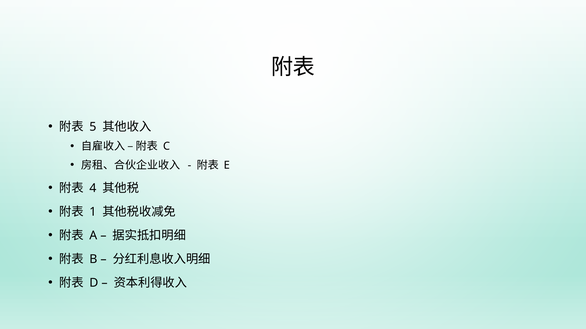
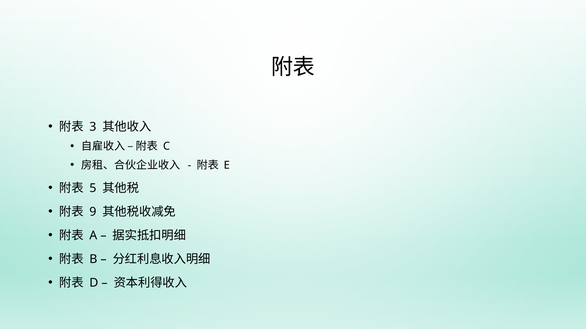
5: 5 -> 3
4: 4 -> 5
1: 1 -> 9
